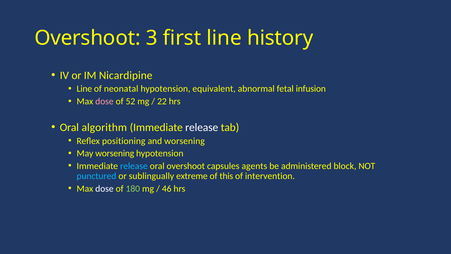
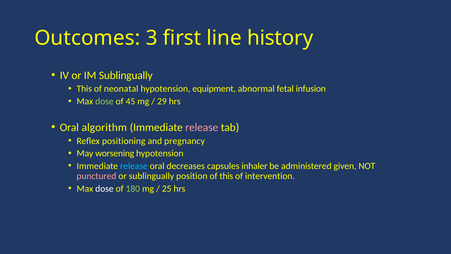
Overshoot at (87, 38): Overshoot -> Outcomes
IM Nicardipine: Nicardipine -> Sublingually
Line at (84, 89): Line -> This
equivalent: equivalent -> equipment
dose at (104, 101) colour: pink -> light green
52: 52 -> 45
22: 22 -> 29
release at (202, 127) colour: white -> pink
and worsening: worsening -> pregnancy
oral overshoot: overshoot -> decreases
agents: agents -> inhaler
block: block -> given
punctured colour: light blue -> pink
extreme: extreme -> position
46: 46 -> 25
